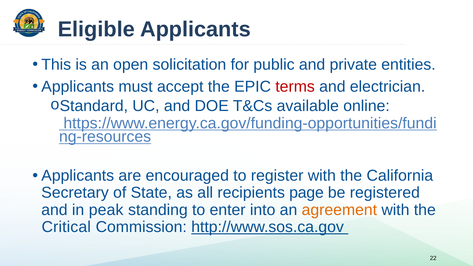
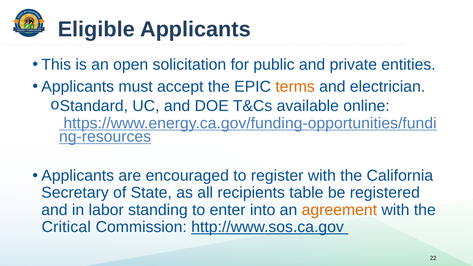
terms colour: red -> orange
page: page -> table
peak: peak -> labor
